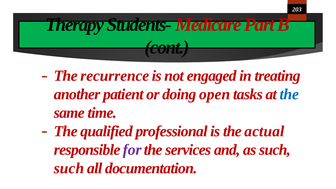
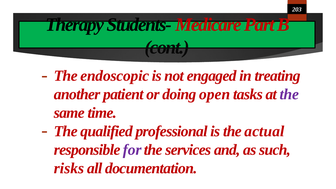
recurrence: recurrence -> endoscopic
the at (289, 94) colour: blue -> purple
such at (69, 168): such -> risks
